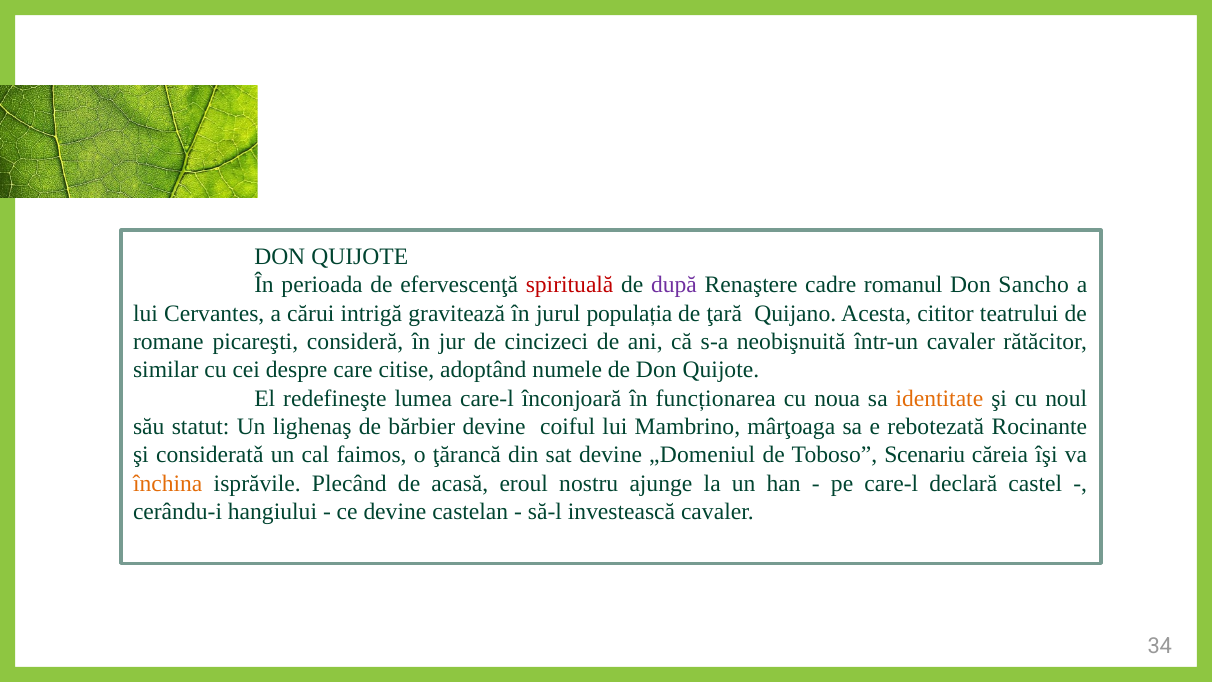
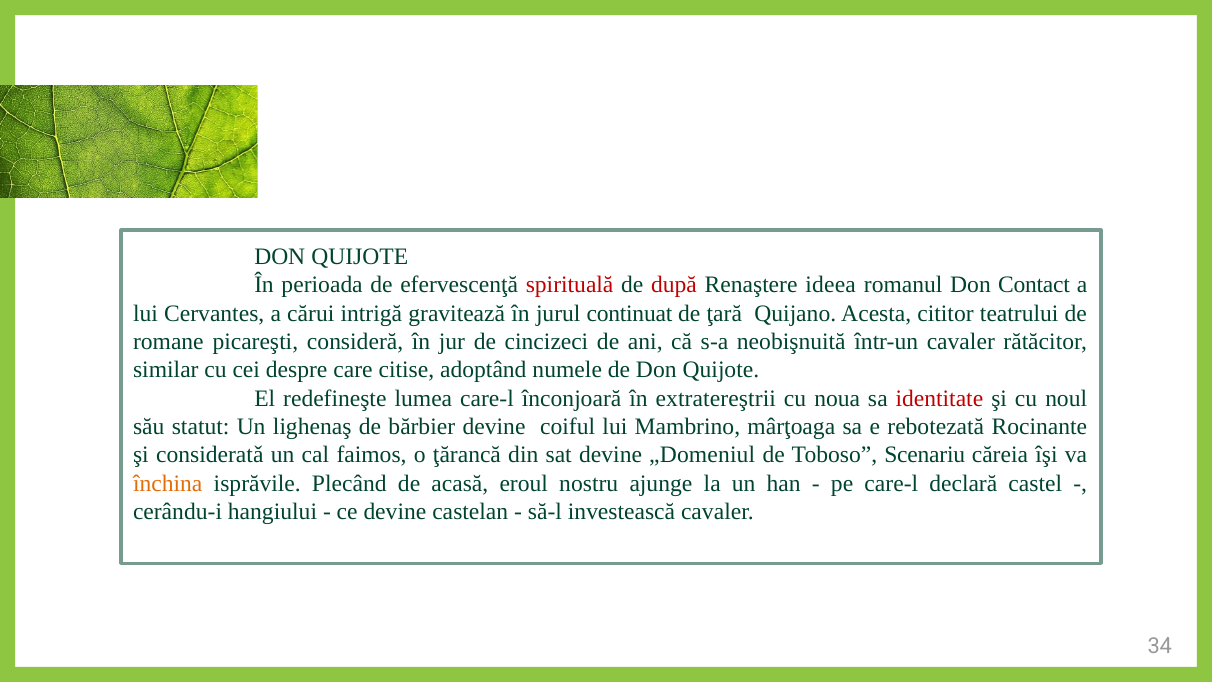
după colour: purple -> red
cadre: cadre -> ideea
Sancho: Sancho -> Contact
populația: populația -> continuat
funcționarea: funcționarea -> extratereştrii
identitate colour: orange -> red
